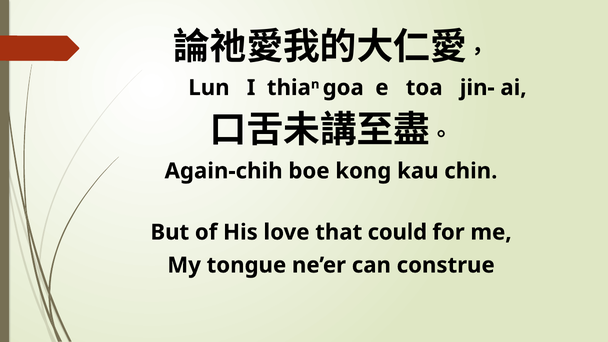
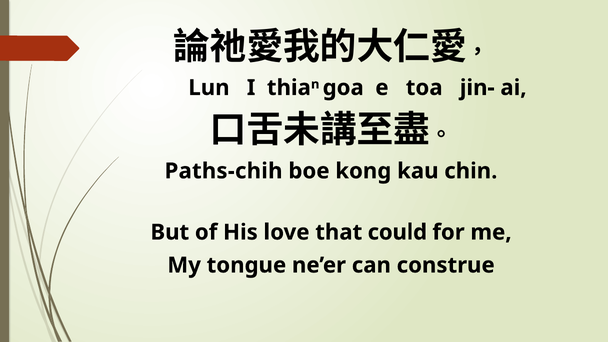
Again-chih: Again-chih -> Paths-chih
